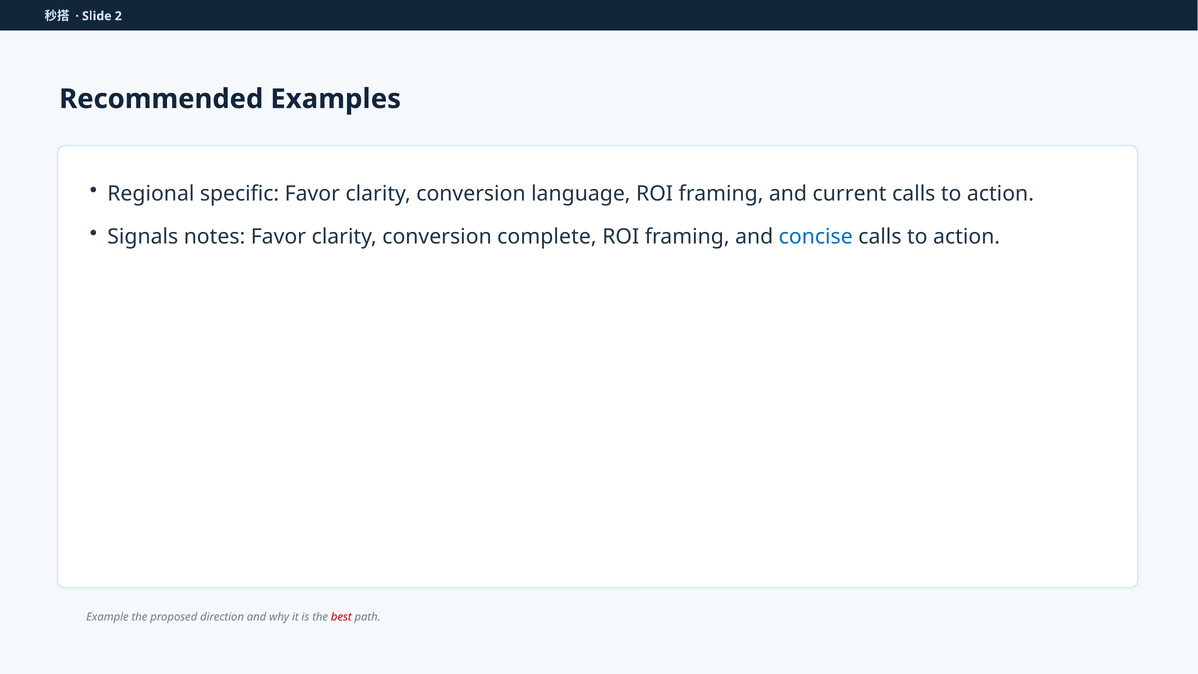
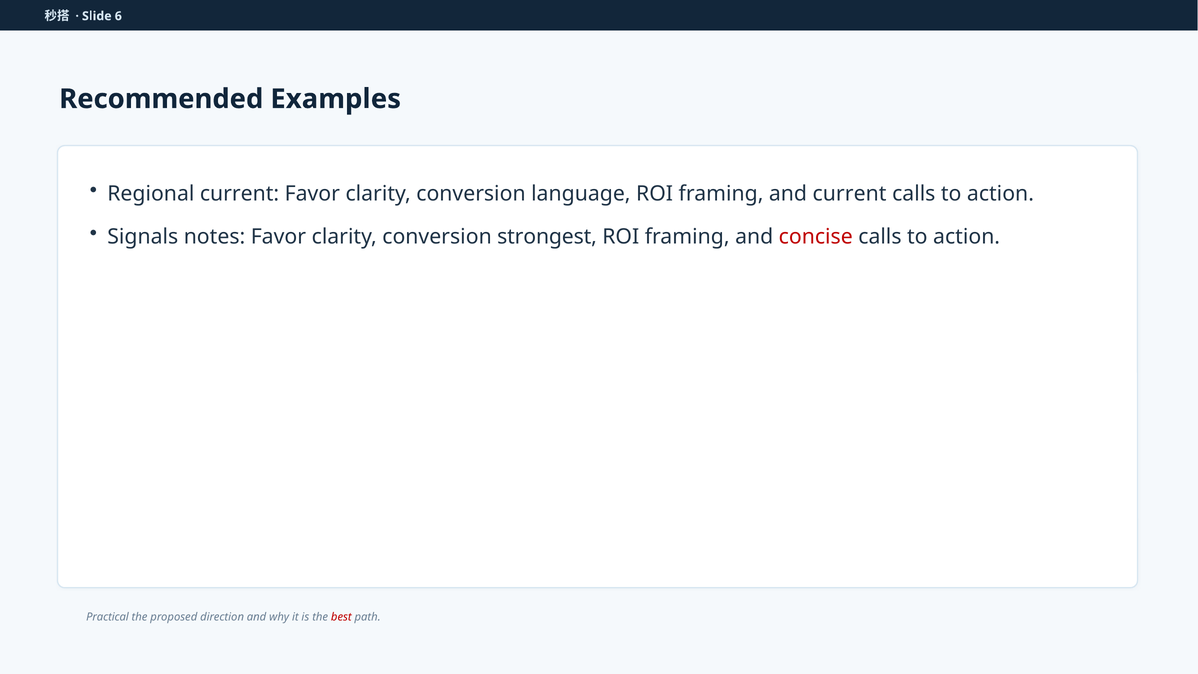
2: 2 -> 6
Regional specific: specific -> current
complete: complete -> strongest
concise colour: blue -> red
Example: Example -> Practical
